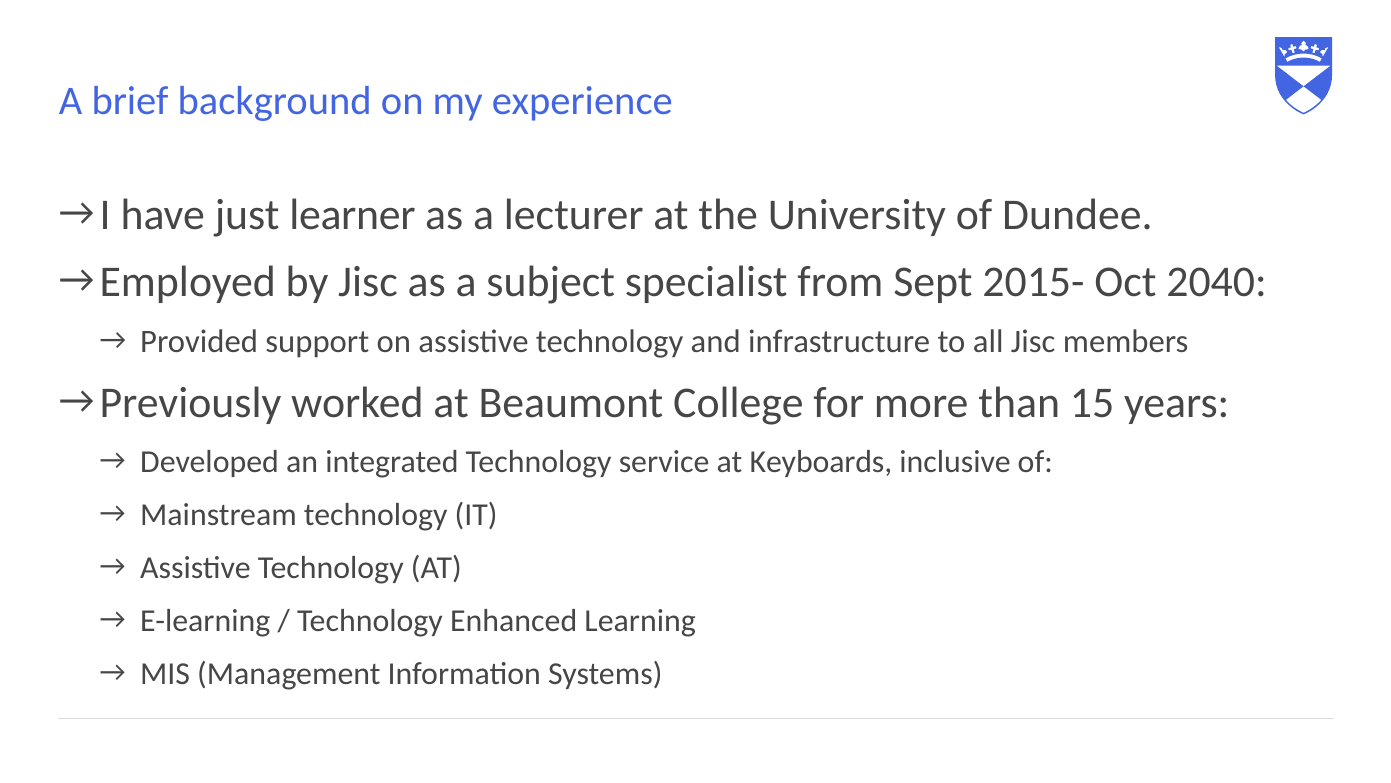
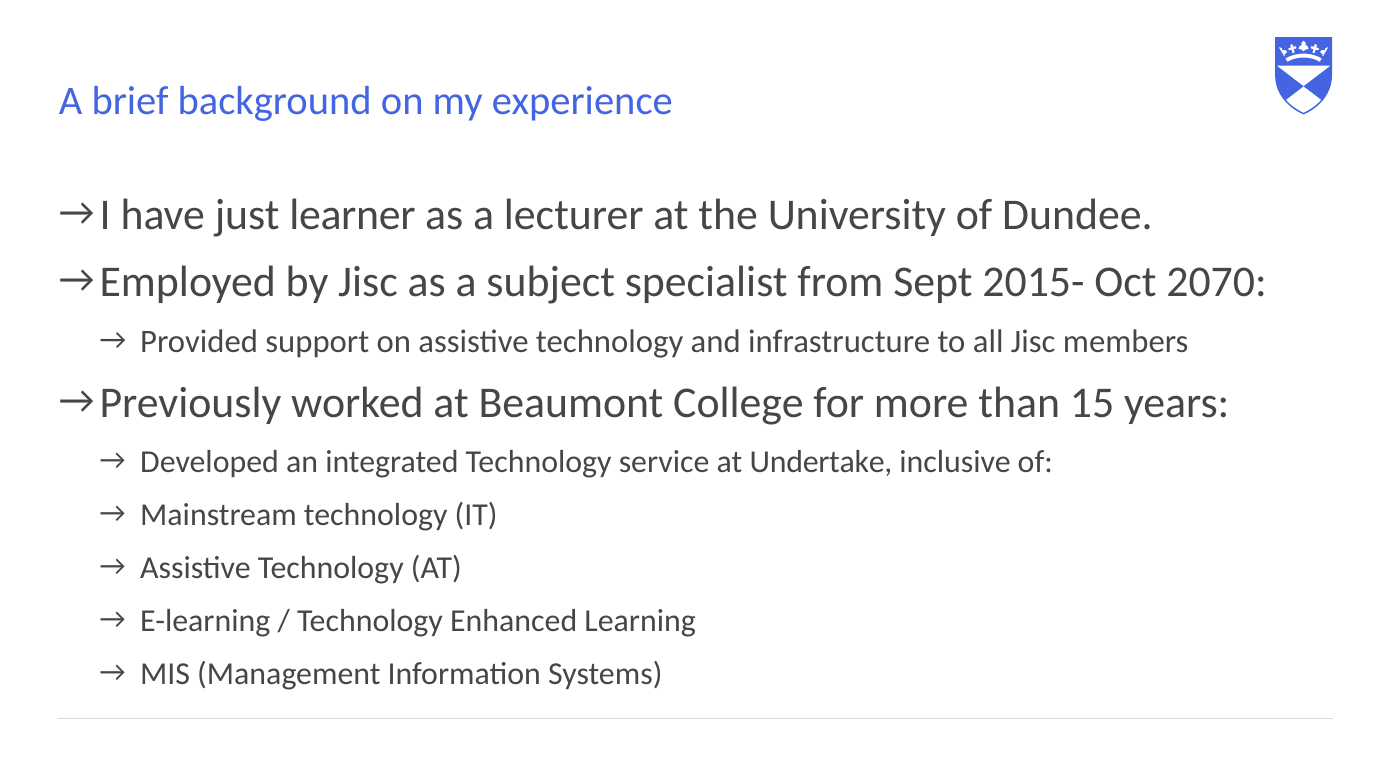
2040: 2040 -> 2070
Keyboards: Keyboards -> Undertake
